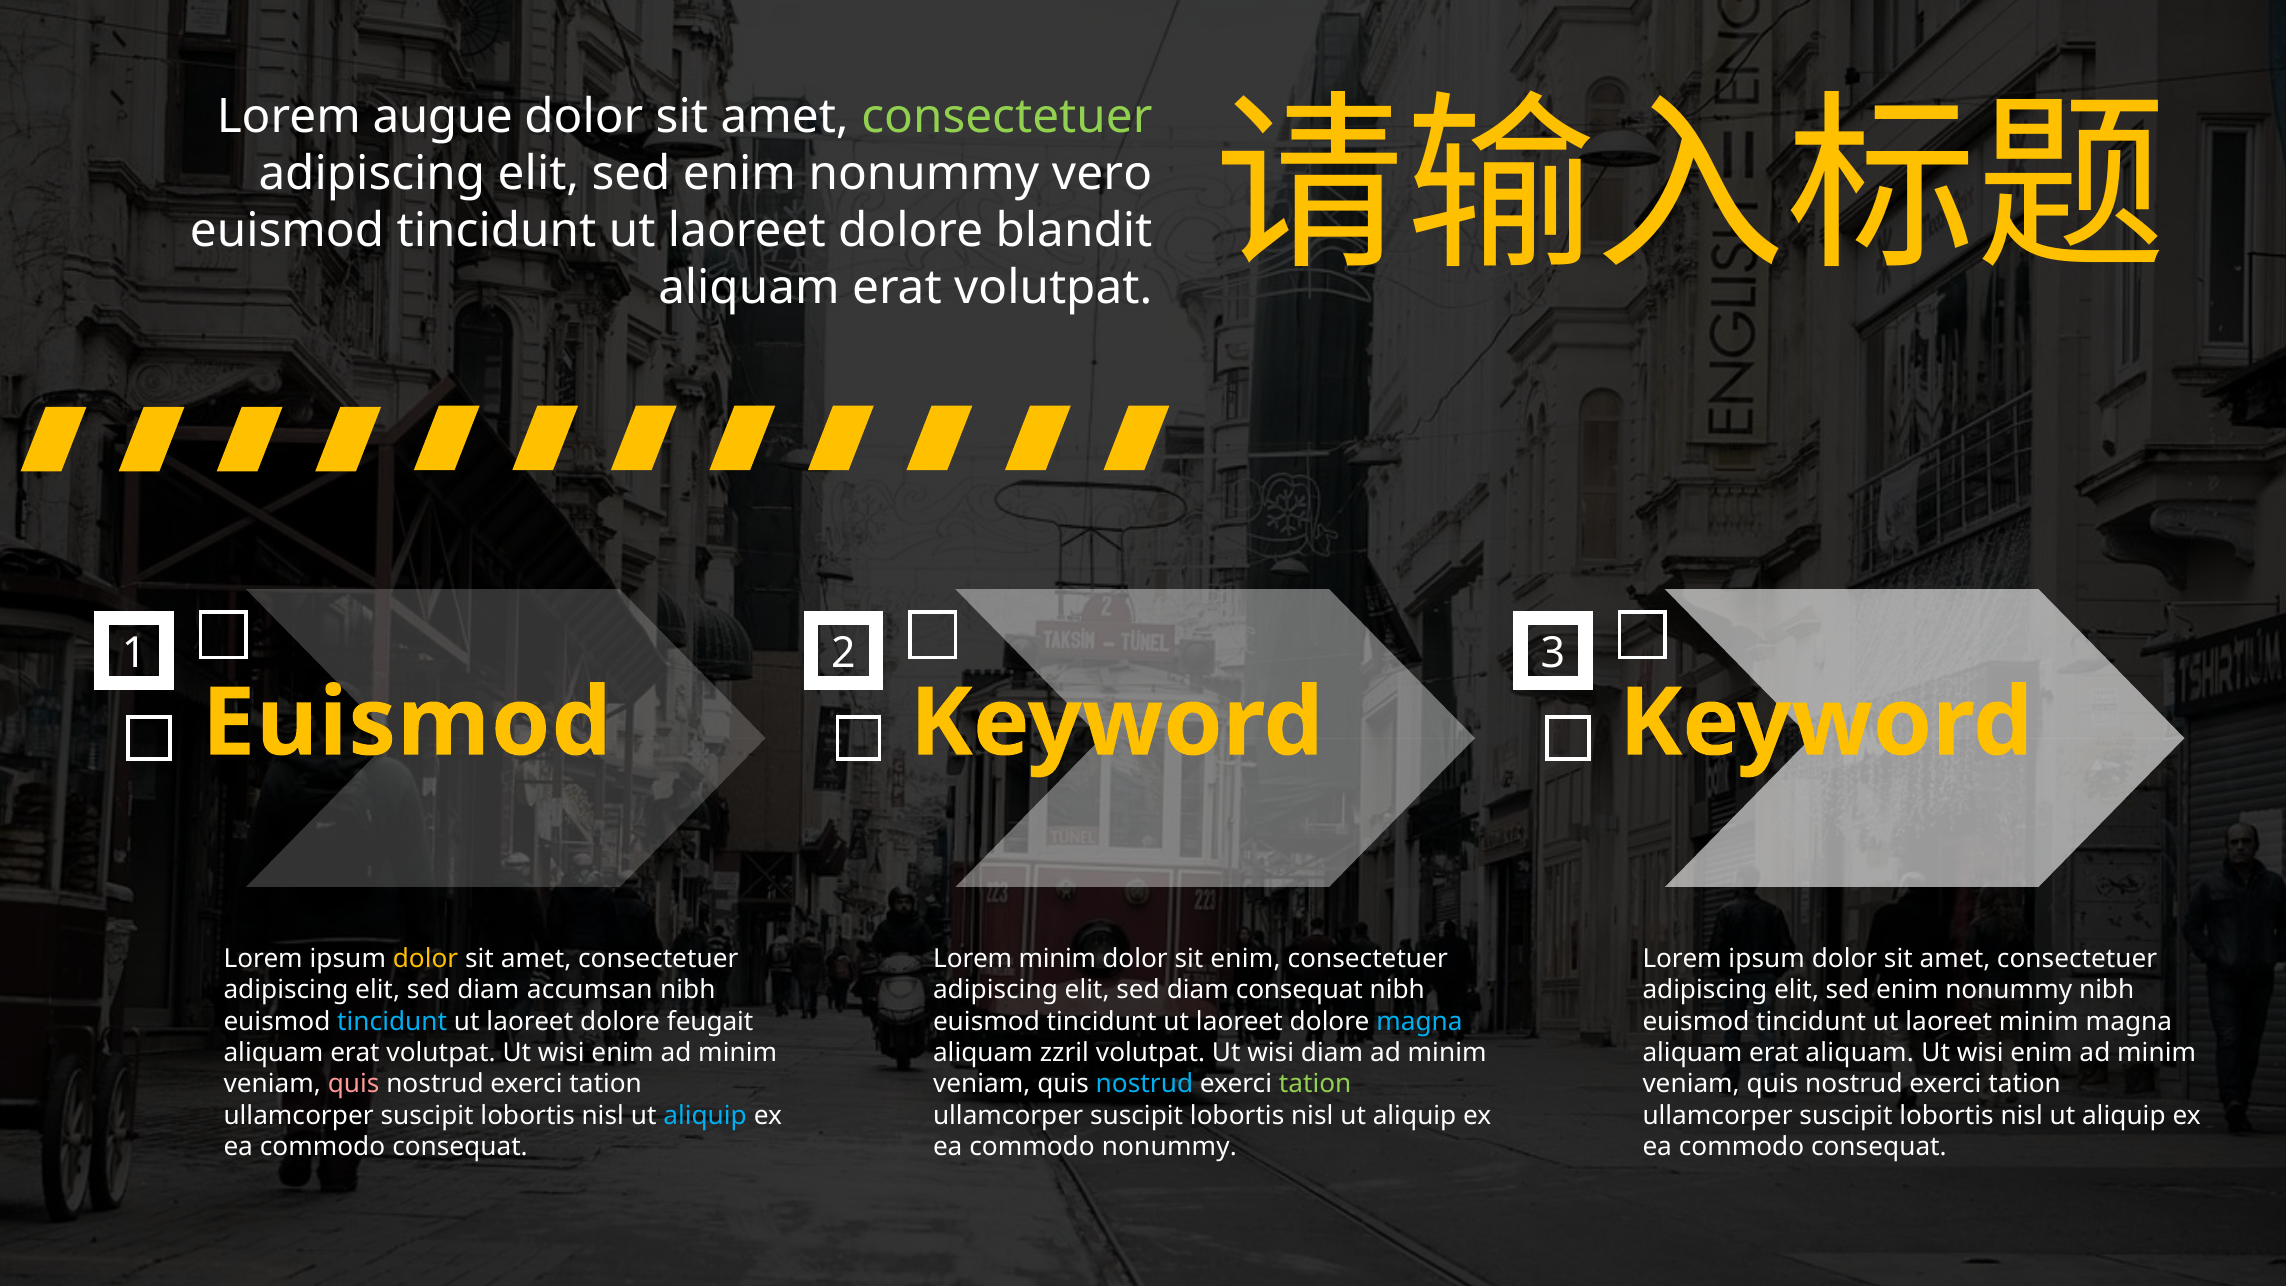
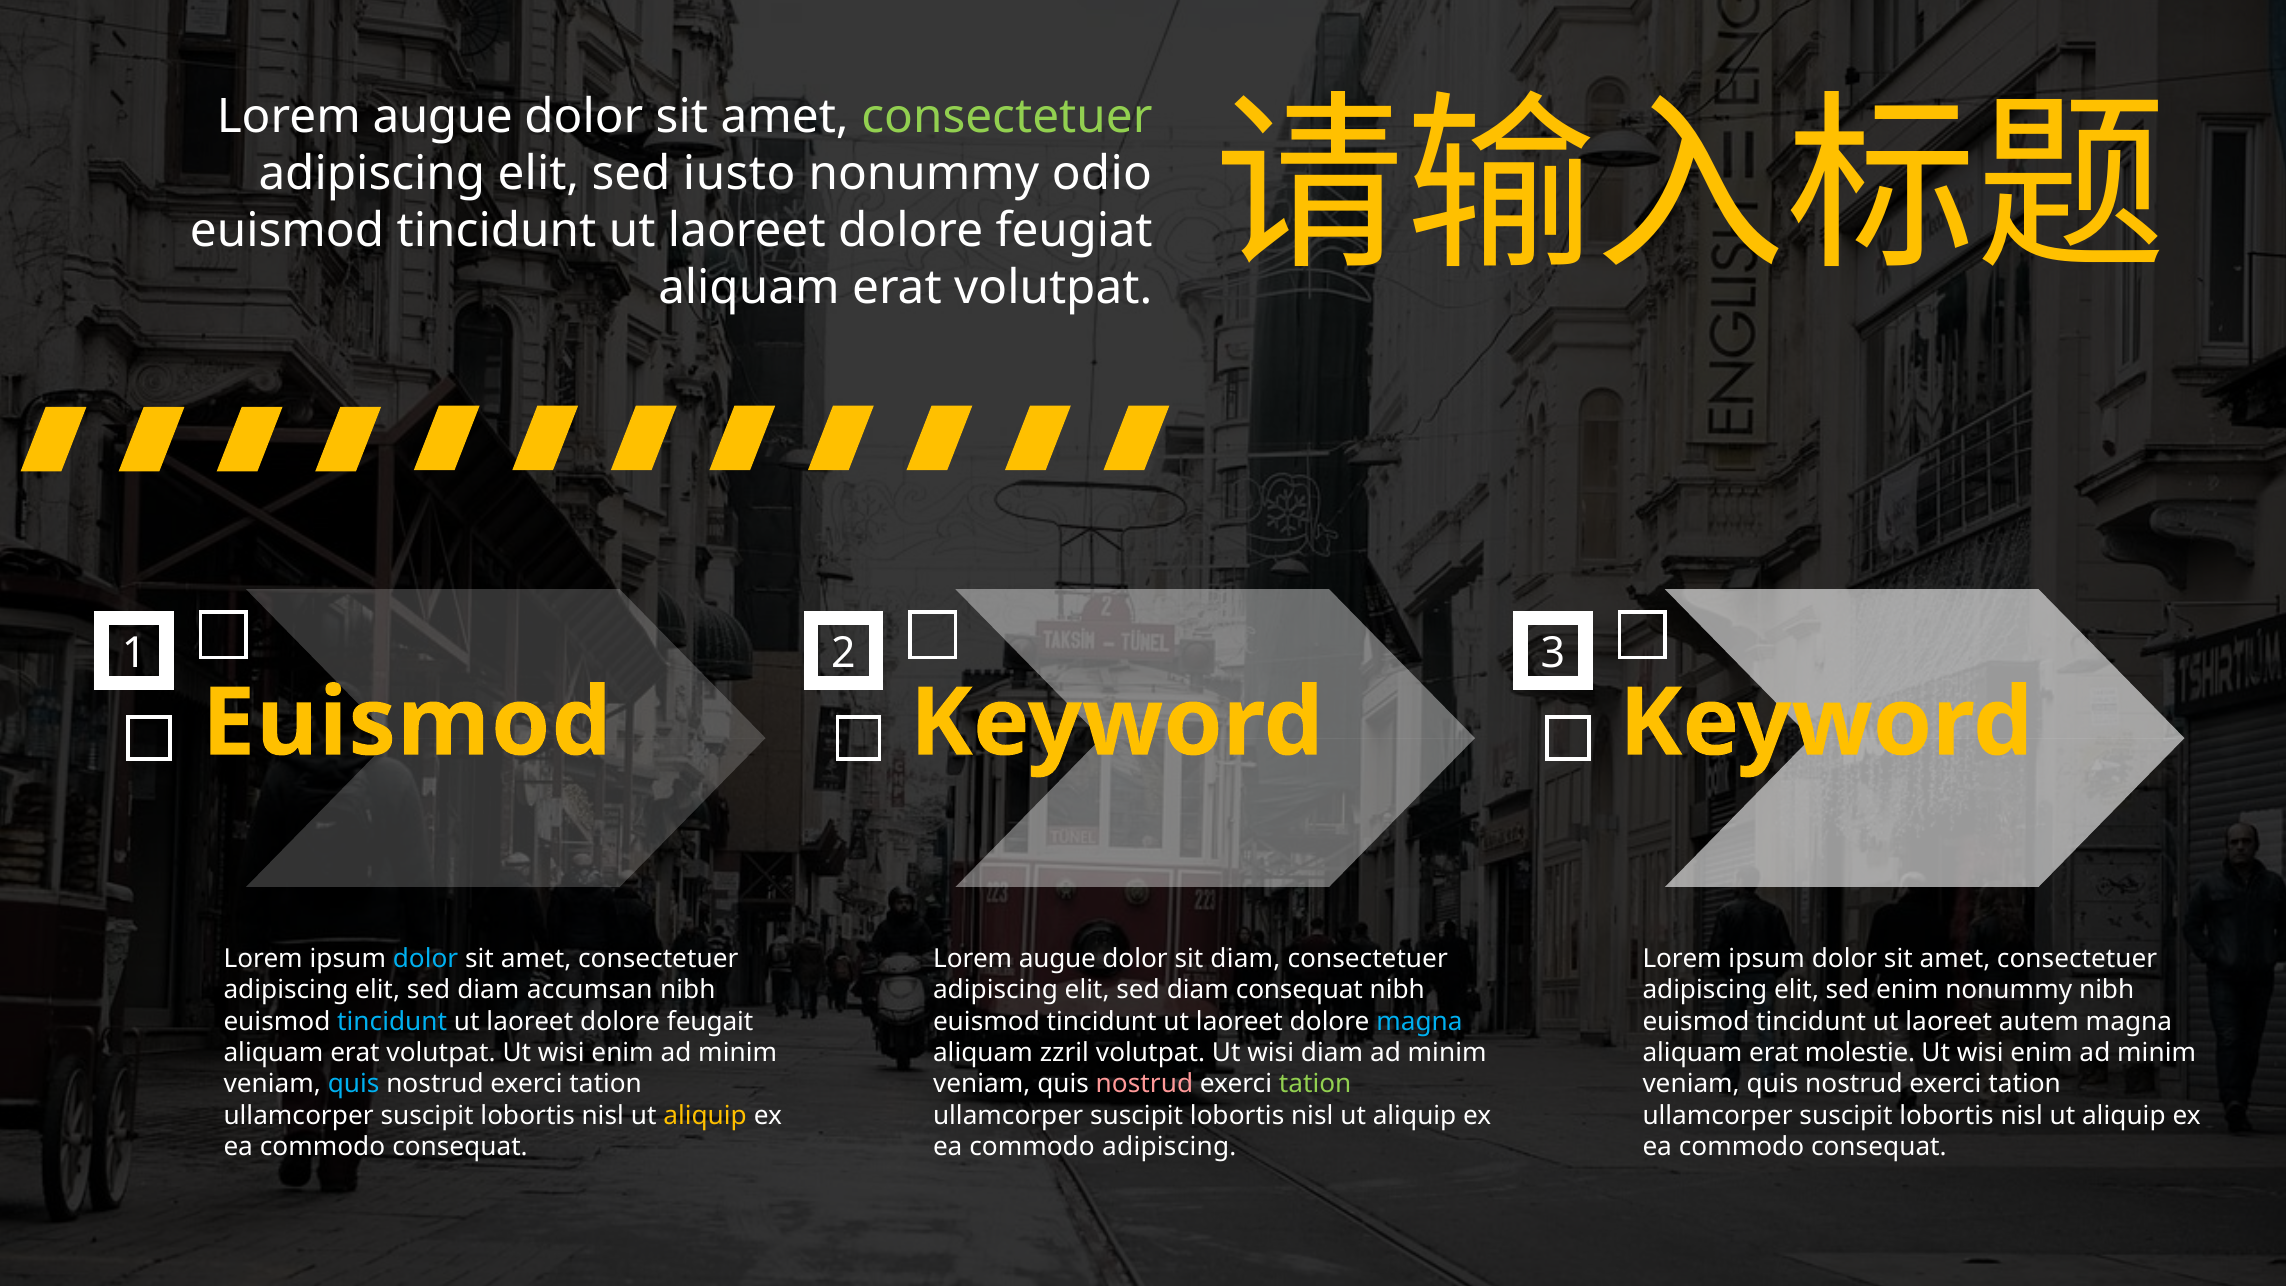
enim at (739, 174): enim -> iusto
vero: vero -> odio
blandit: blandit -> feugiat
dolor at (426, 958) colour: yellow -> light blue
minim at (1057, 958): minim -> augue
sit enim: enim -> diam
laoreet minim: minim -> autem
erat aliquam: aliquam -> molestie
quis at (354, 1084) colour: pink -> light blue
nostrud at (1144, 1084) colour: light blue -> pink
aliquip at (705, 1116) colour: light blue -> yellow
commodo nonummy: nonummy -> adipiscing
